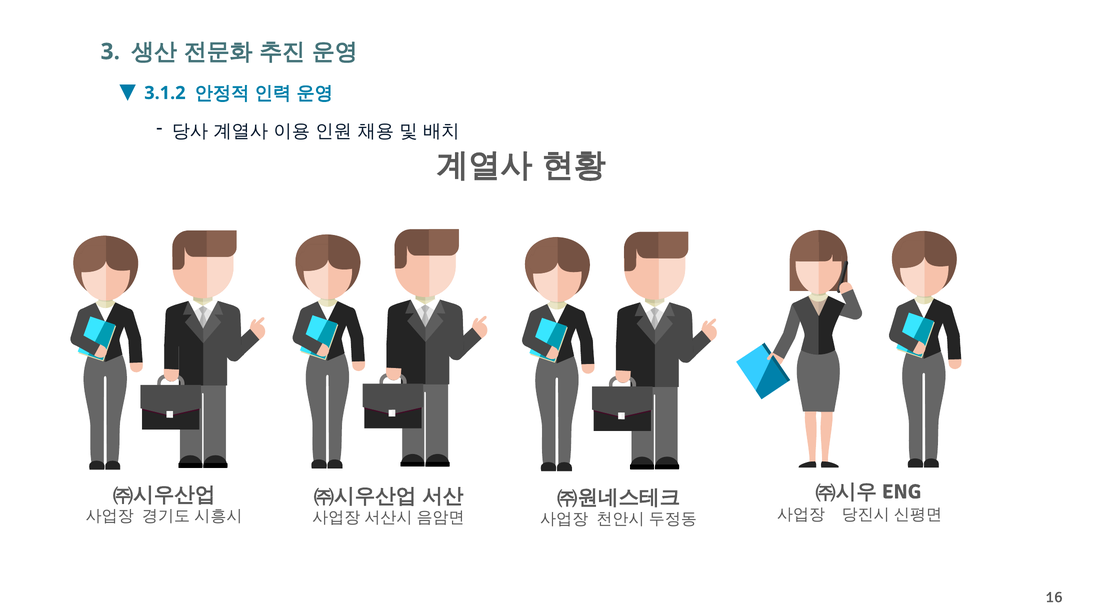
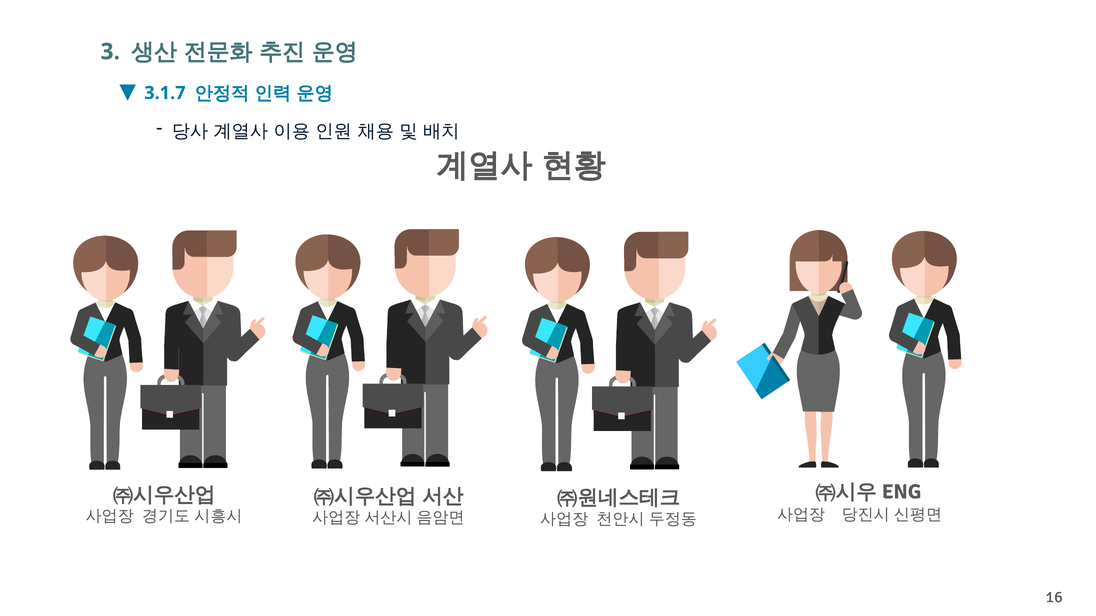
3.1.2: 3.1.2 -> 3.1.7
